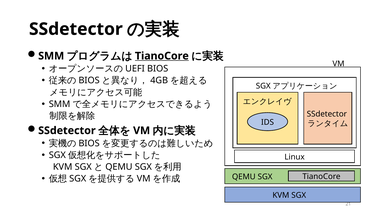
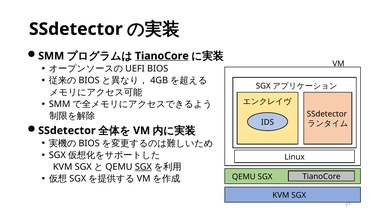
SGX at (143, 167) underline: none -> present
